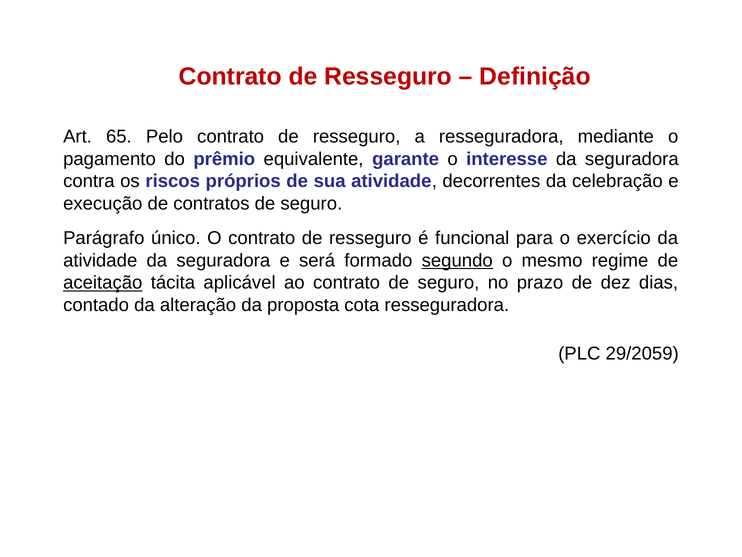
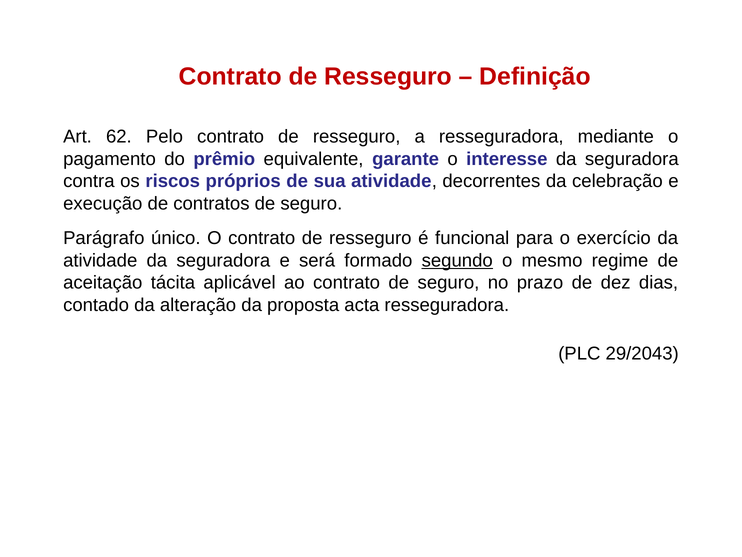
65: 65 -> 62
aceitação underline: present -> none
cota: cota -> acta
29/2059: 29/2059 -> 29/2043
